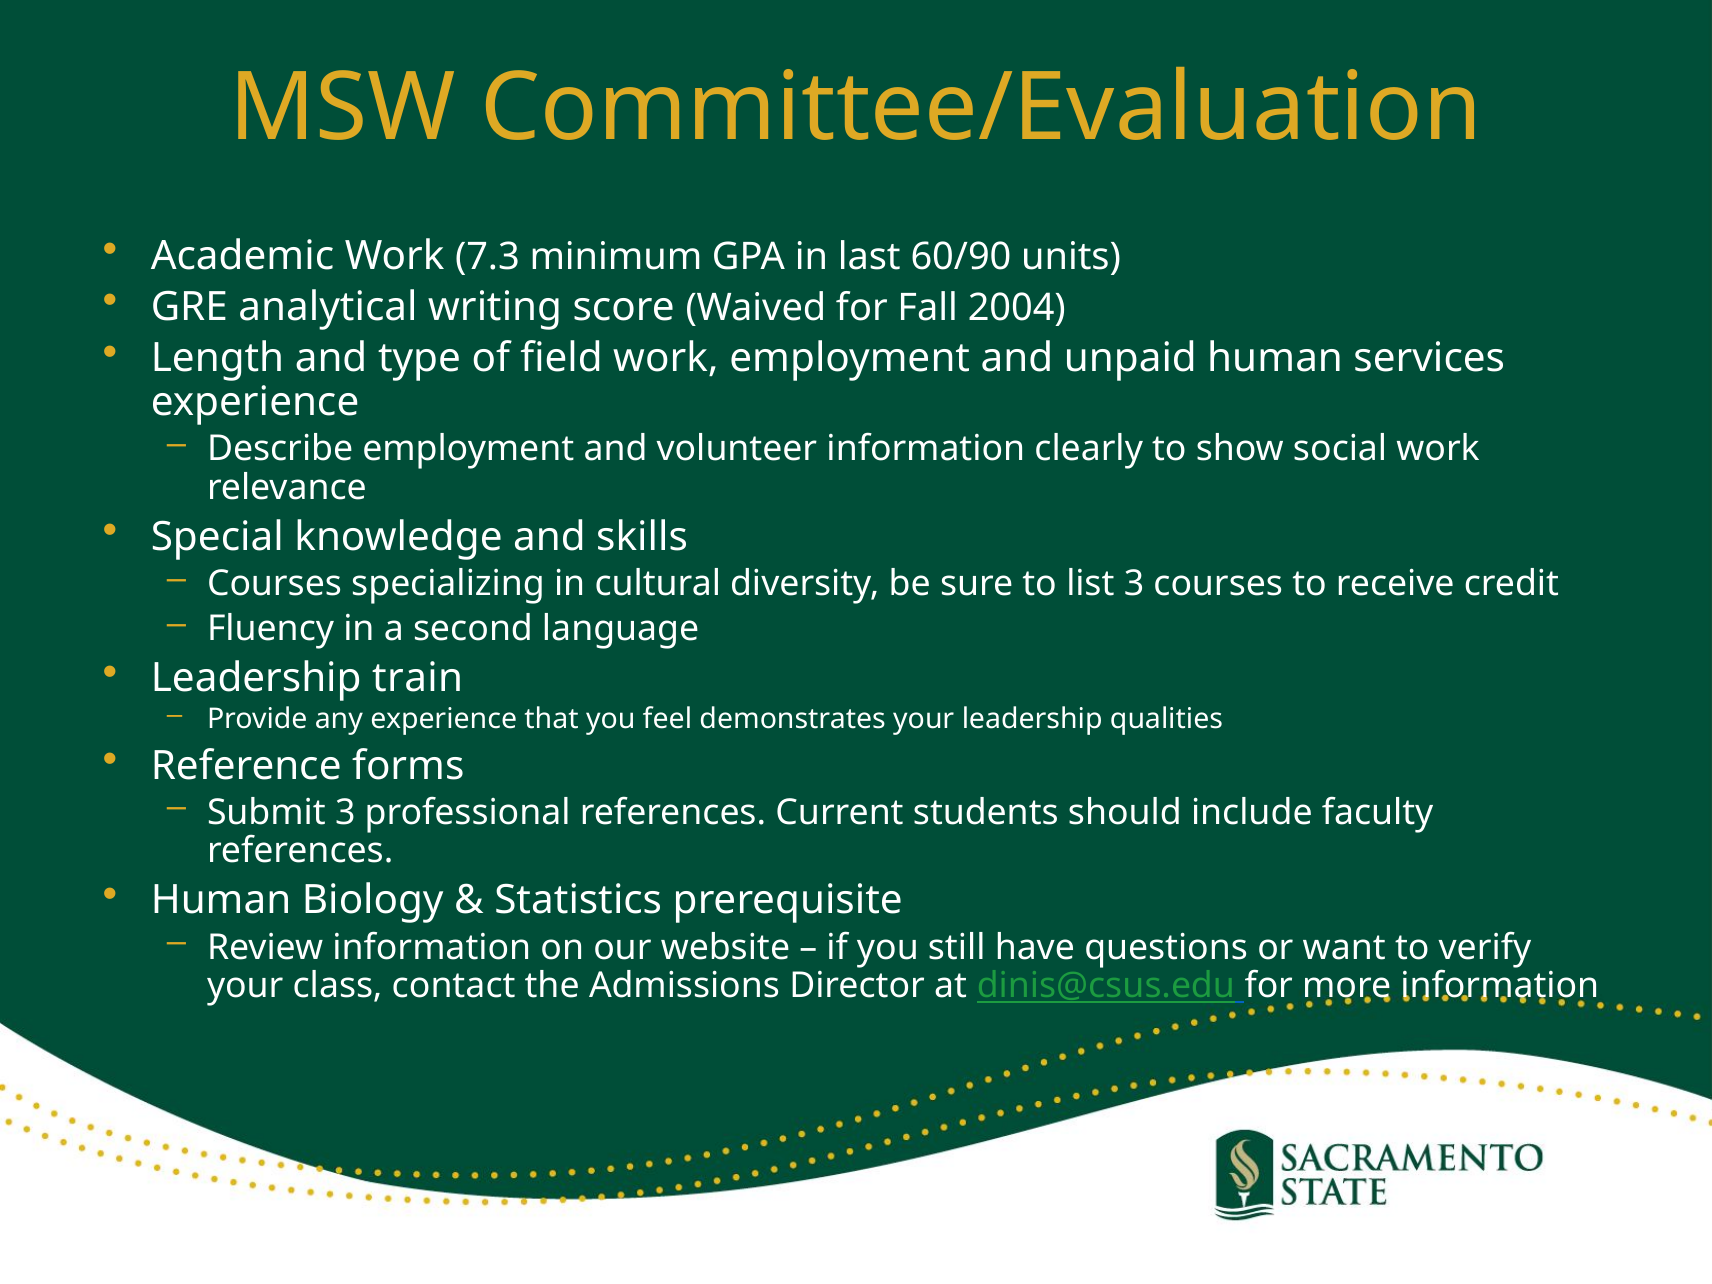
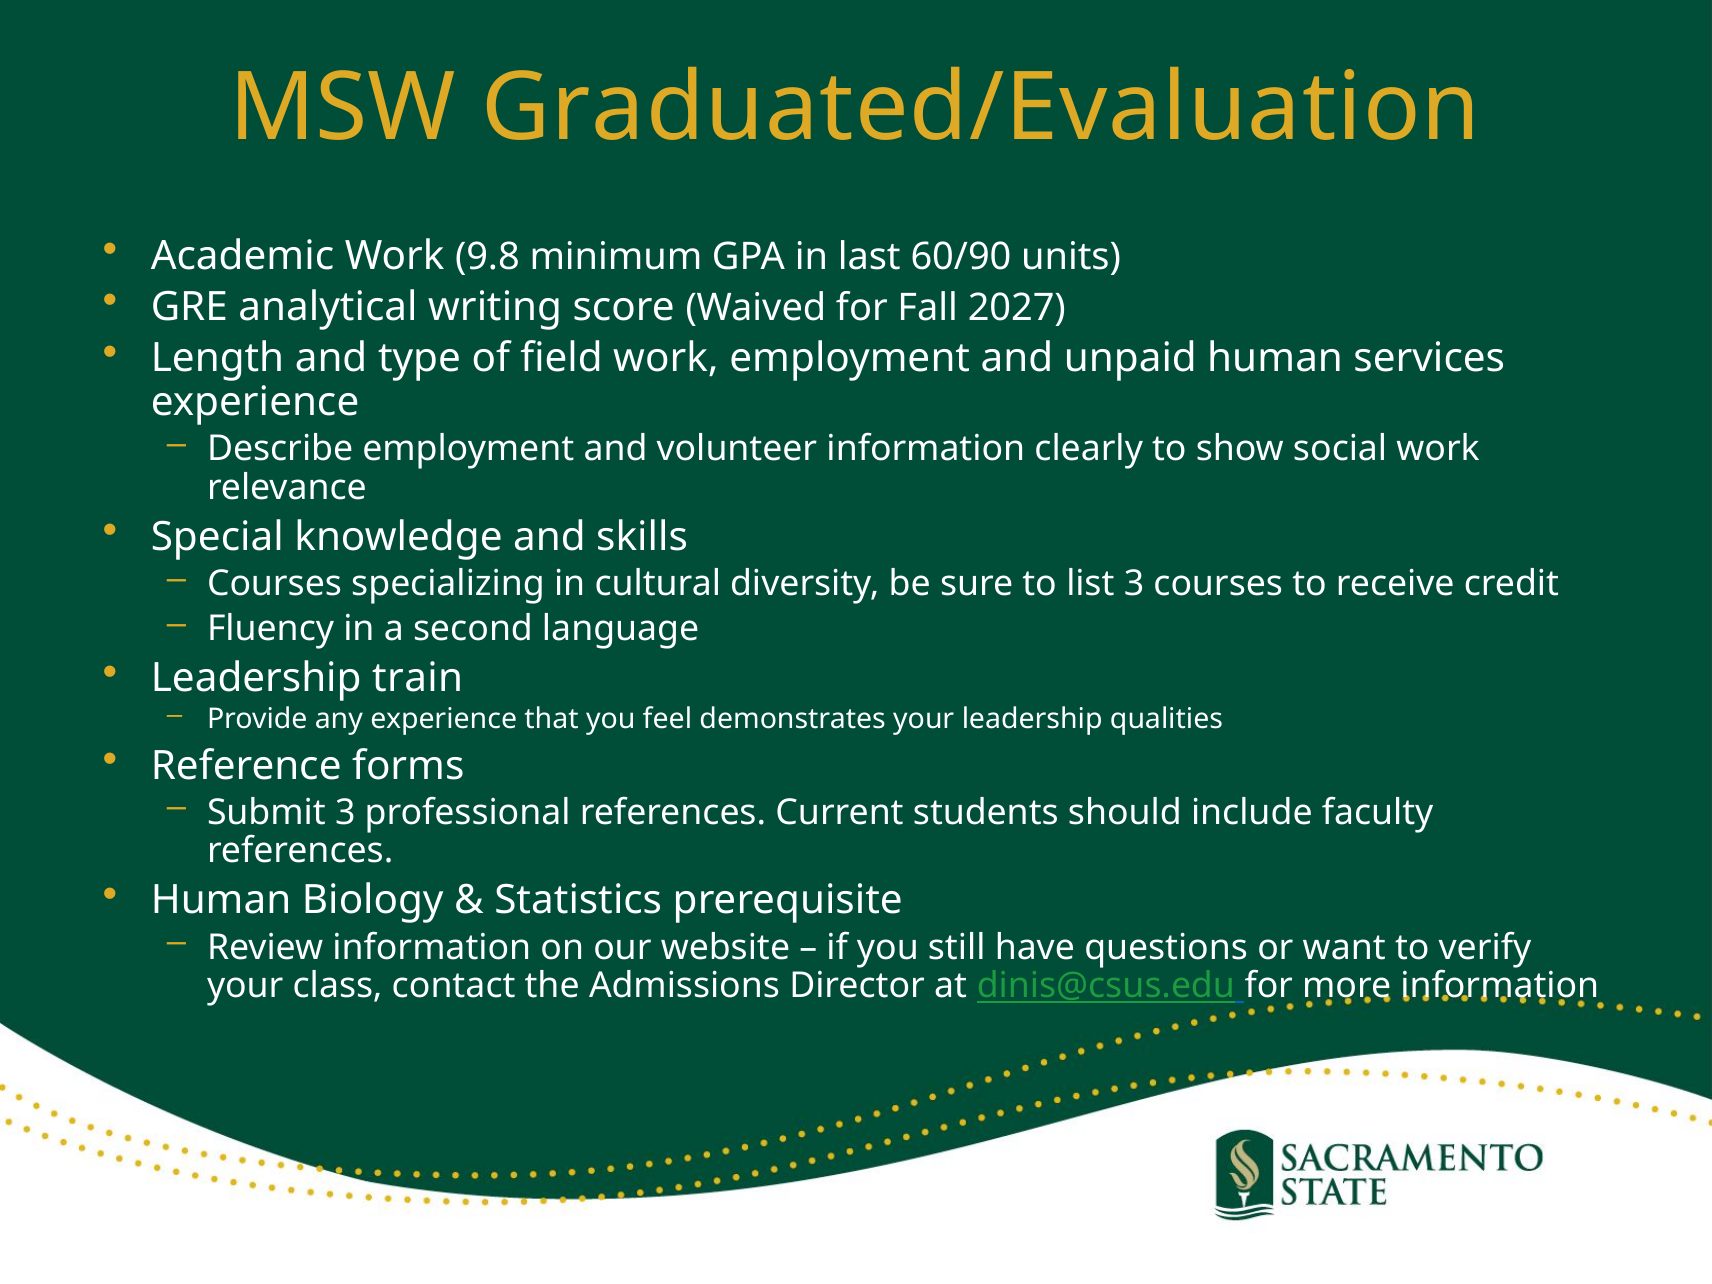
Committee/Evaluation: Committee/Evaluation -> Graduated/Evaluation
7.3: 7.3 -> 9.8
2004: 2004 -> 2027
